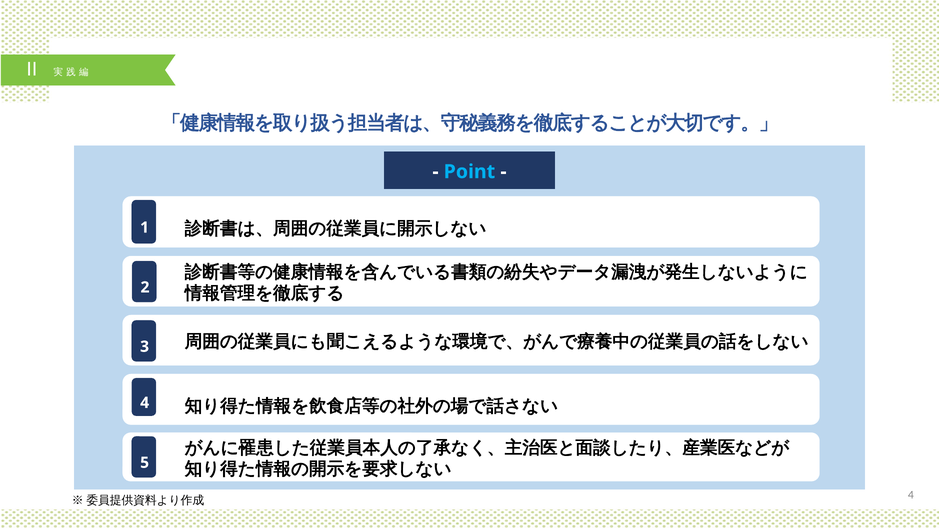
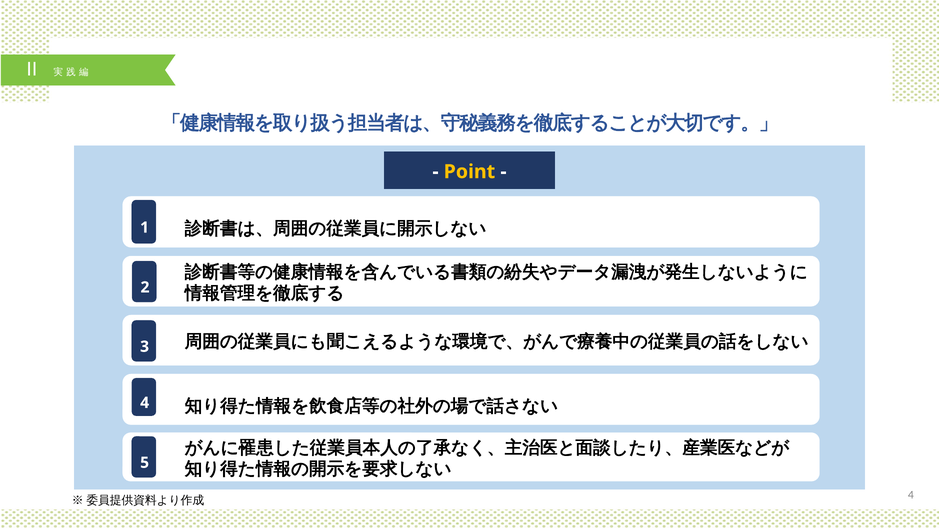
Point colour: light blue -> yellow
